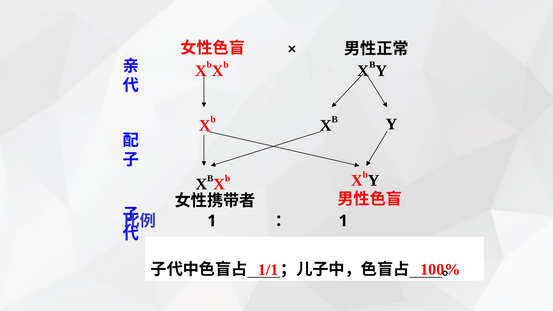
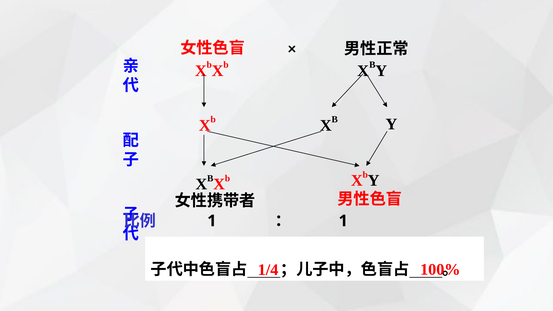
1/1: 1/1 -> 1/4
